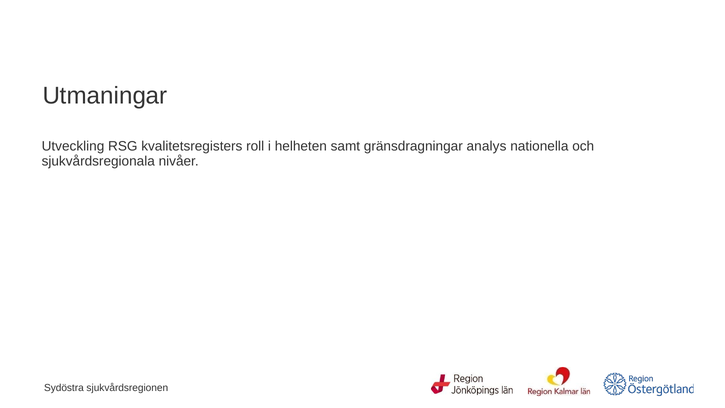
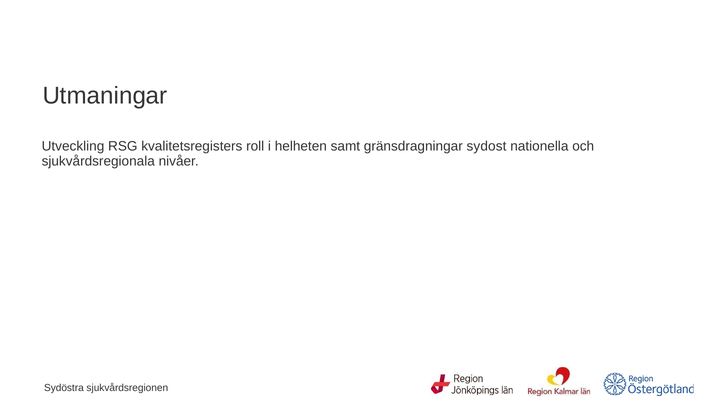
analys: analys -> sydost
